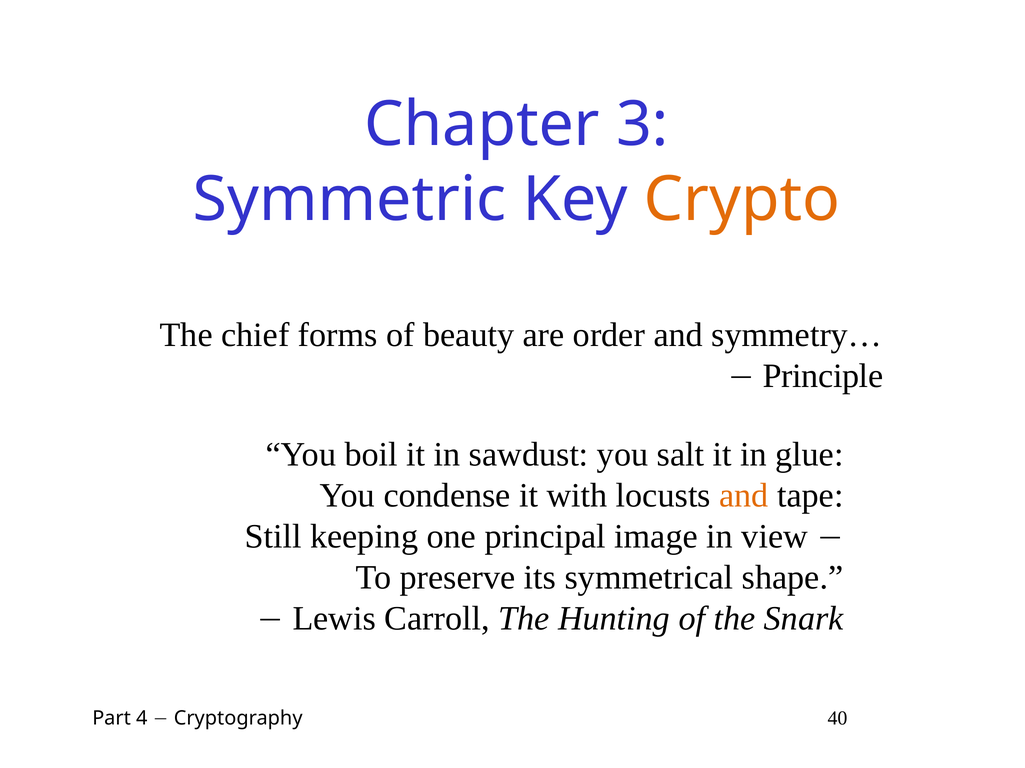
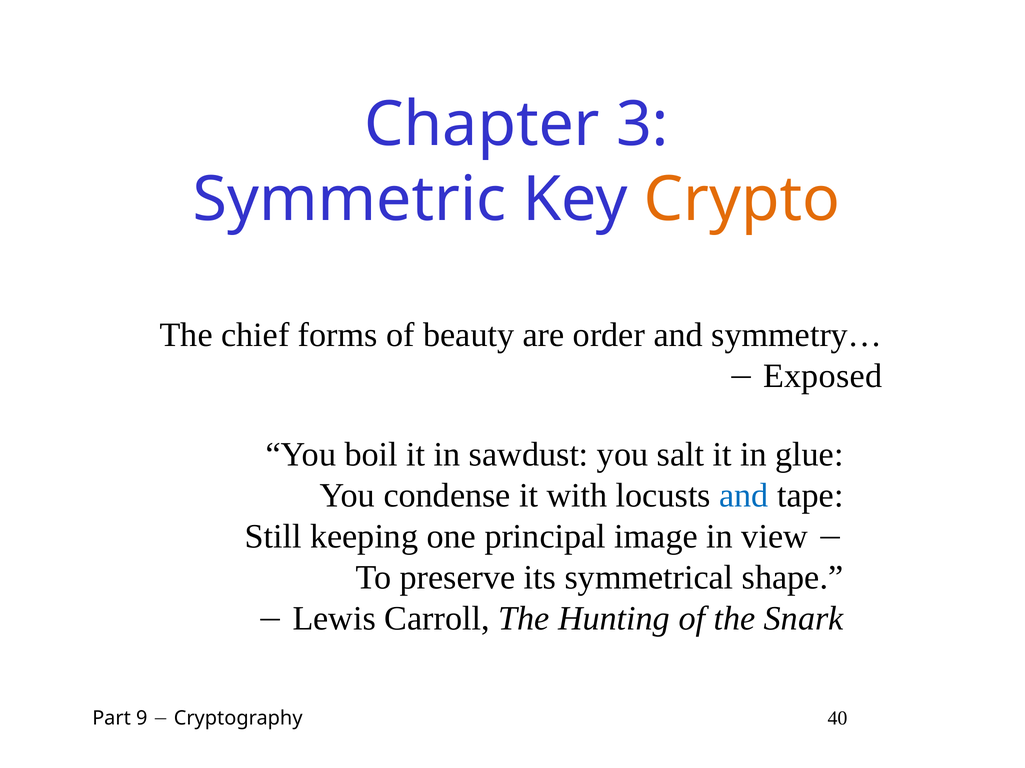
Principle: Principle -> Exposed
and at (744, 496) colour: orange -> blue
4: 4 -> 9
